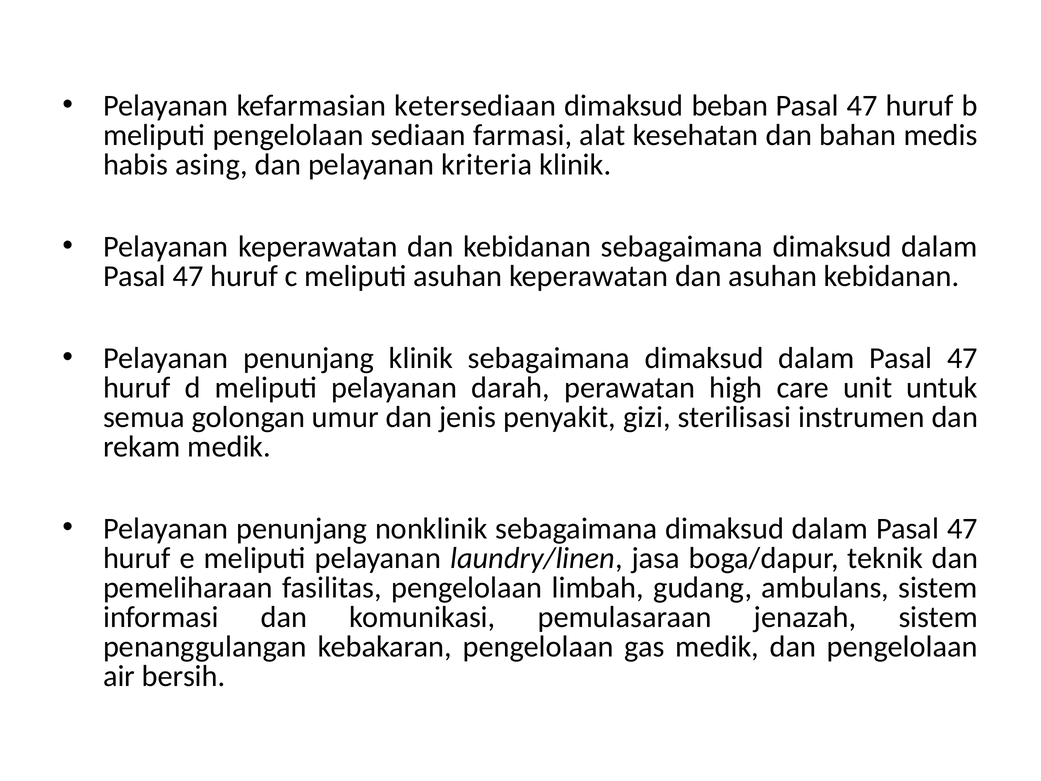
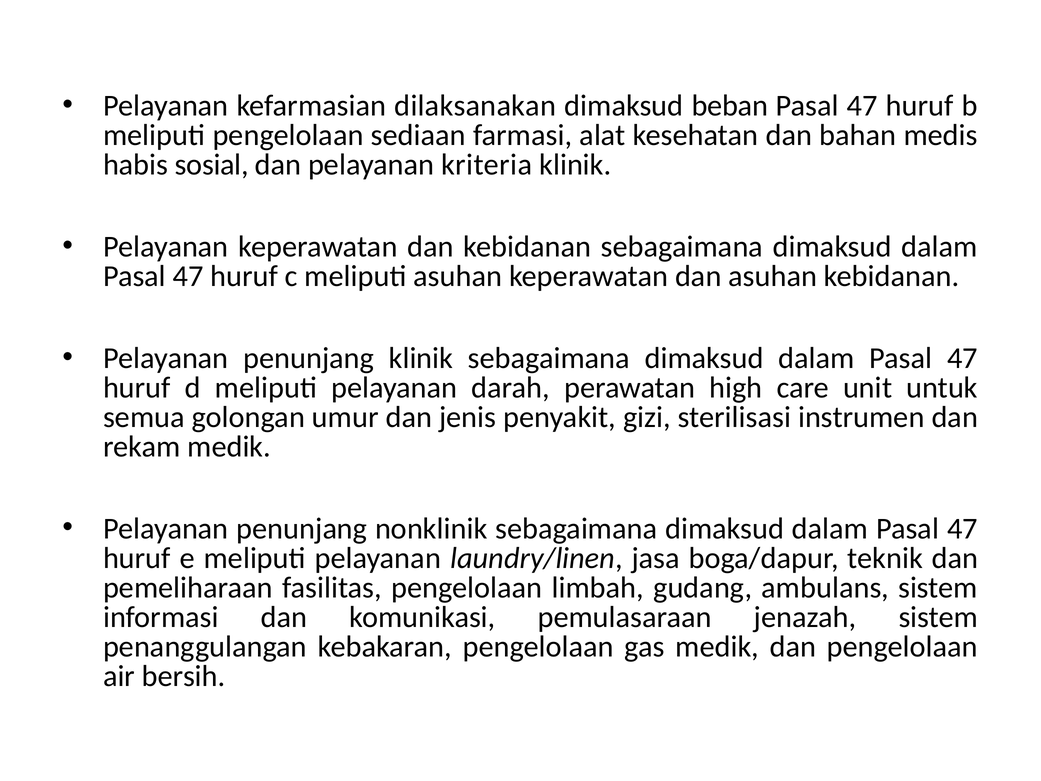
ketersediaan: ketersediaan -> dilaksanakan
asing: asing -> sosial
